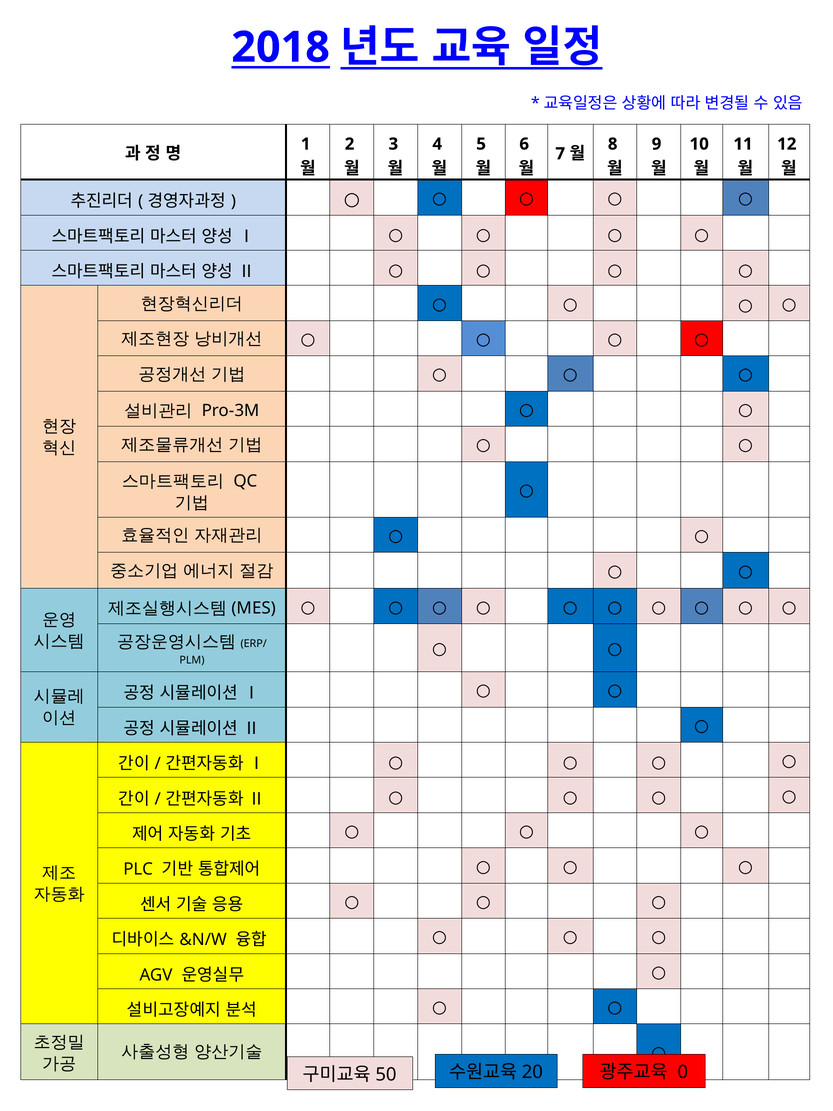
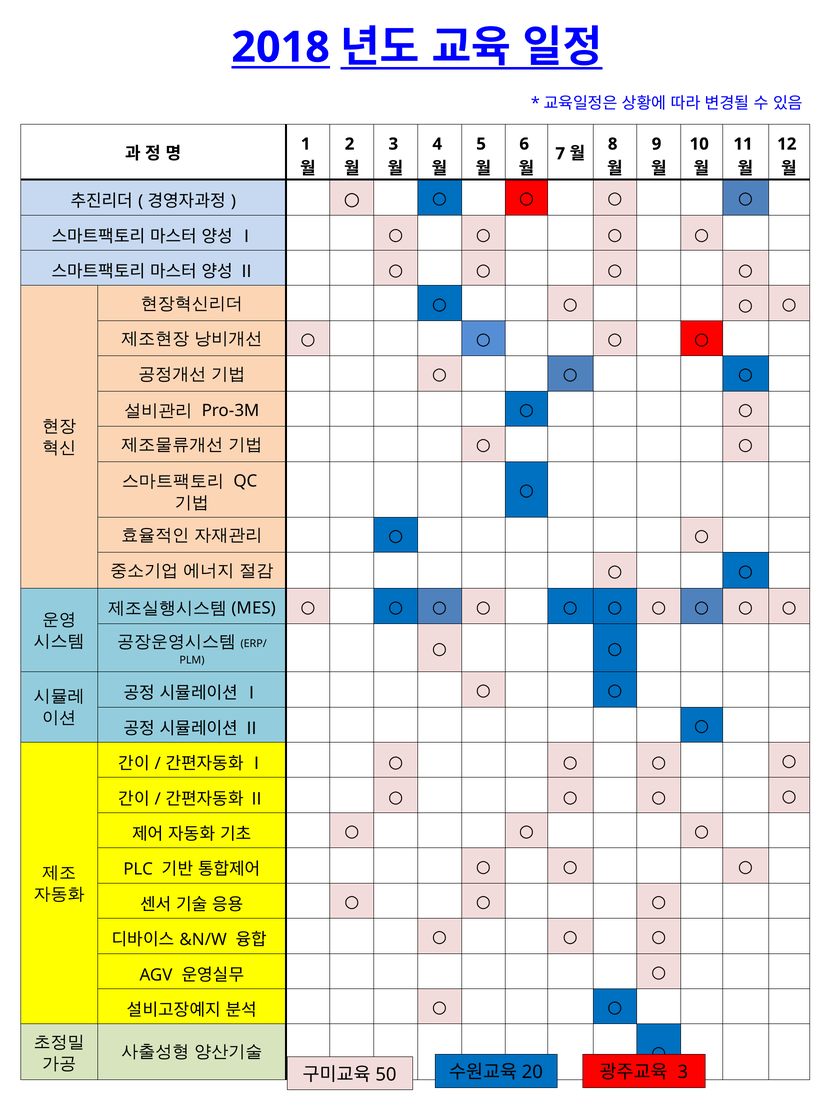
0 at (683, 1072): 0 -> 3
